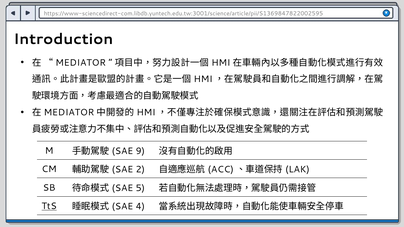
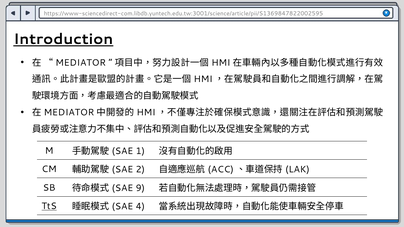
Introduction underline: none -> present
9: 9 -> 1
5: 5 -> 9
